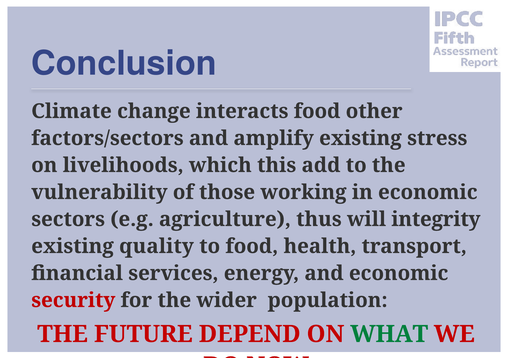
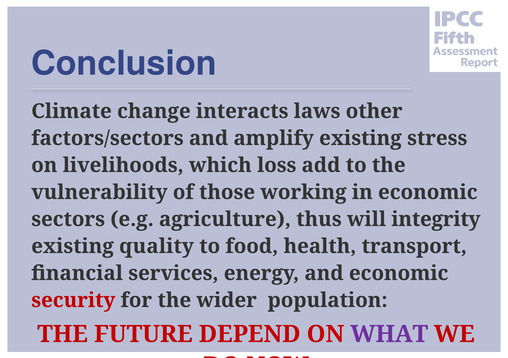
interacts food: food -> laws
this: this -> loss
WHAT colour: green -> purple
